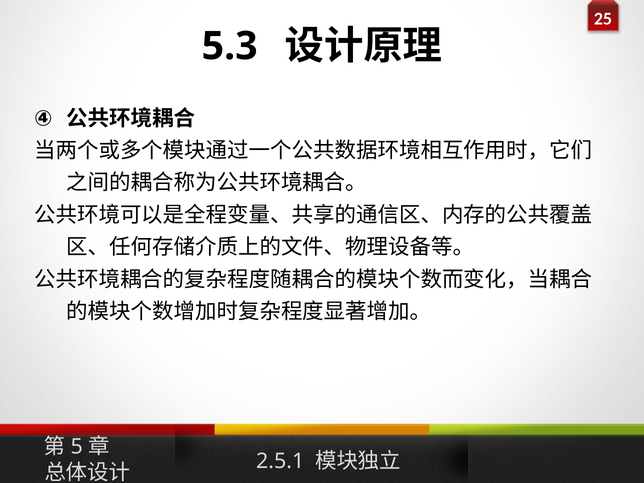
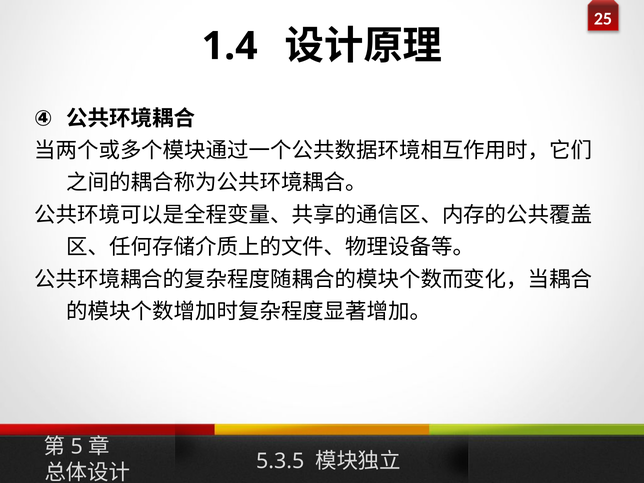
5.3: 5.3 -> 1.4
2.5.1: 2.5.1 -> 5.3.5
